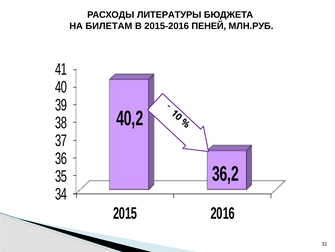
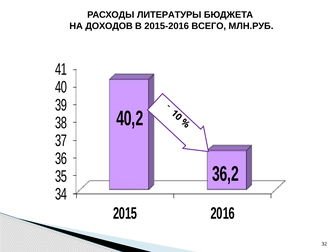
БИЛЕТАМ: БИЛЕТАМ -> ДОХОДОВ
ПЕНЕЙ: ПЕНЕЙ -> ВСЕГО
